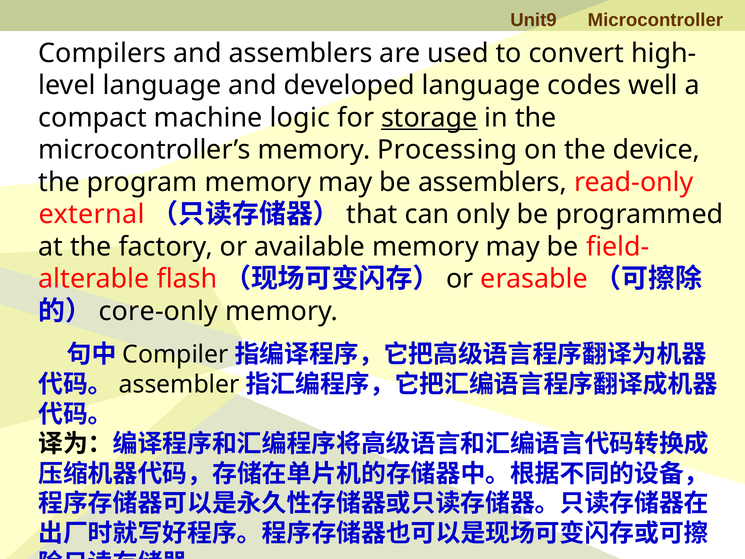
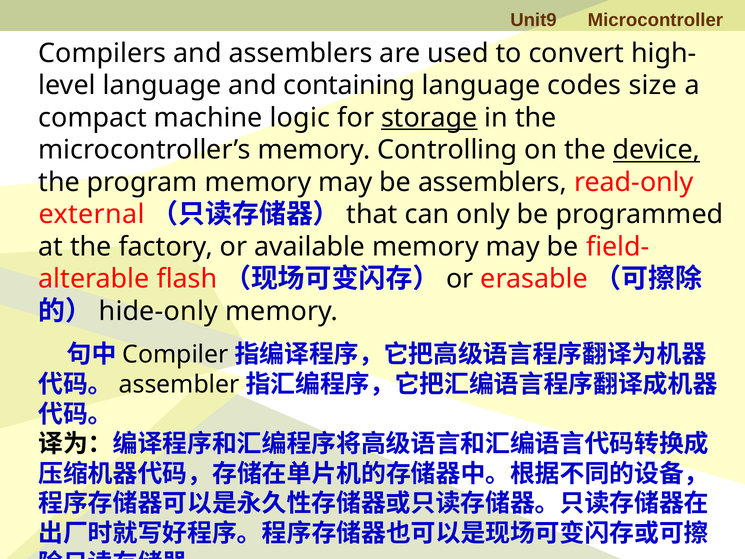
developed: developed -> containing
well: well -> size
Processing: Processing -> Controlling
device underline: none -> present
core-only: core-only -> hide-only
